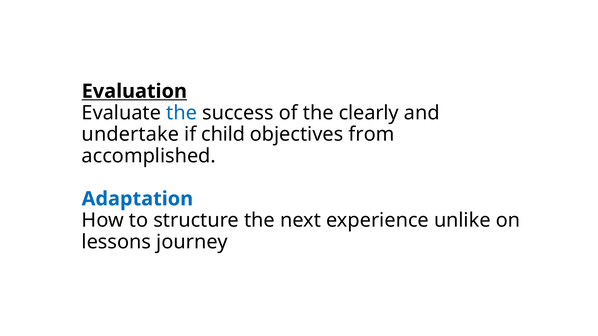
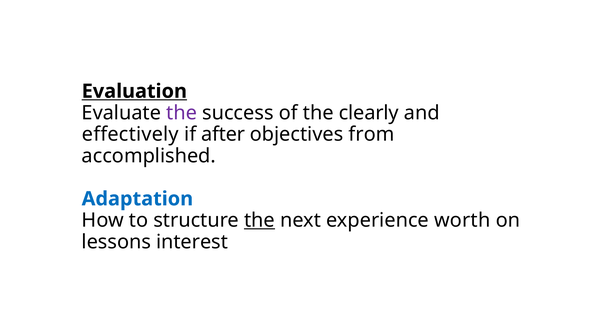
the at (182, 113) colour: blue -> purple
undertake: undertake -> effectively
child: child -> after
the at (259, 221) underline: none -> present
unlike: unlike -> worth
journey: journey -> interest
